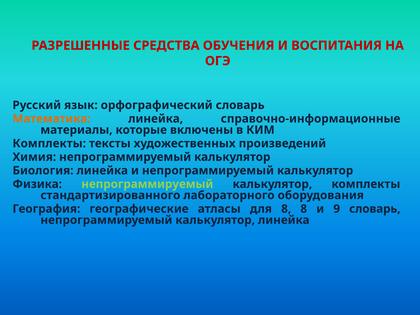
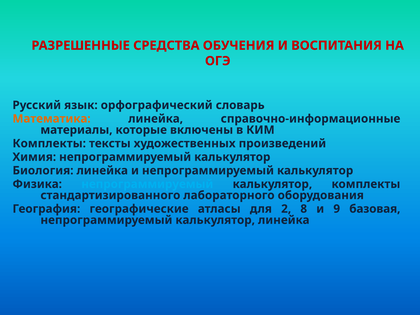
непрограммируемый at (147, 184) colour: light green -> light blue
для 8: 8 -> 2
9 словарь: словарь -> базовая
